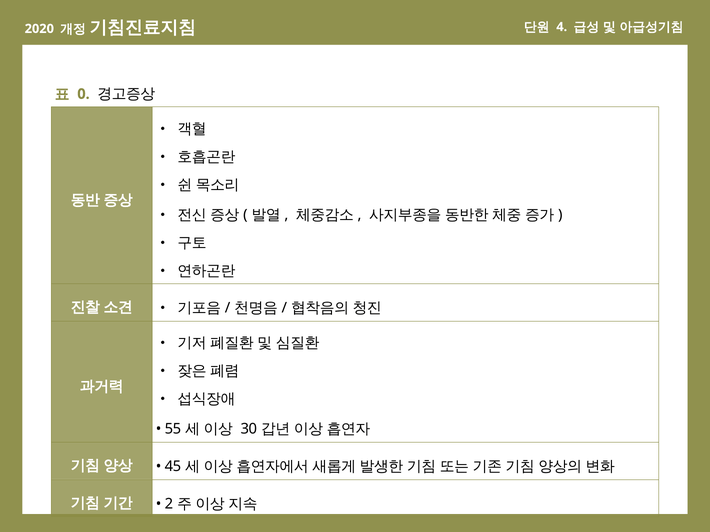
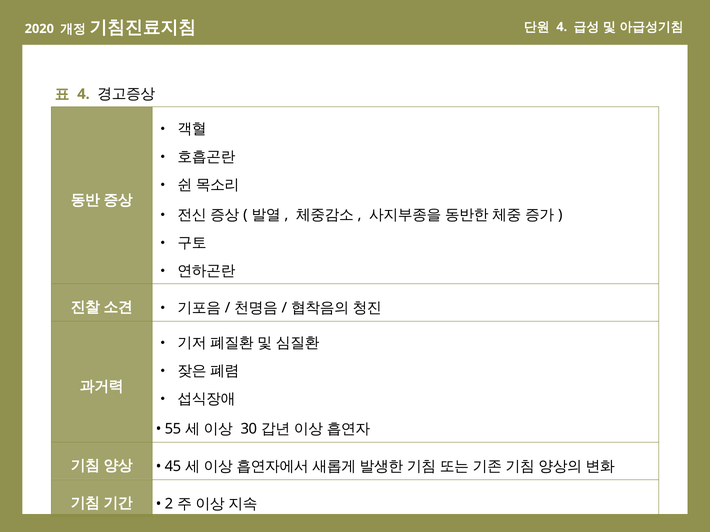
0 at (83, 94): 0 -> 4
